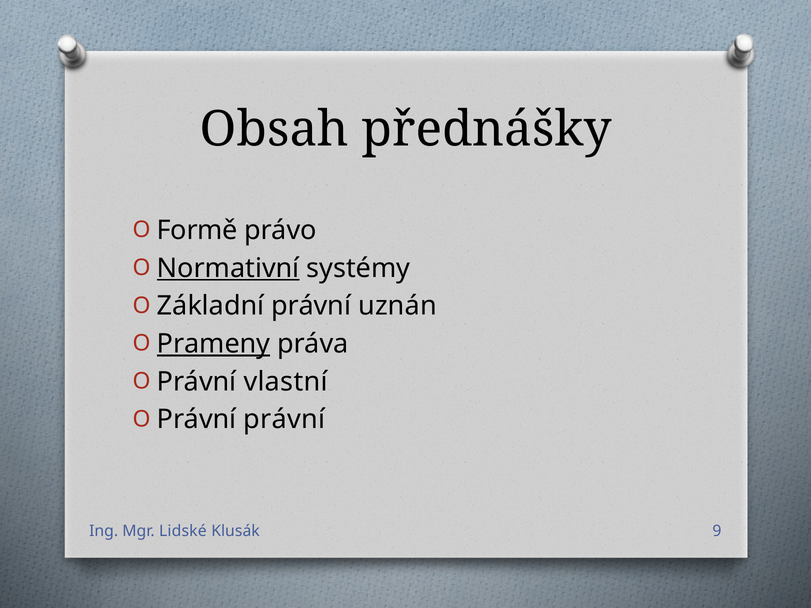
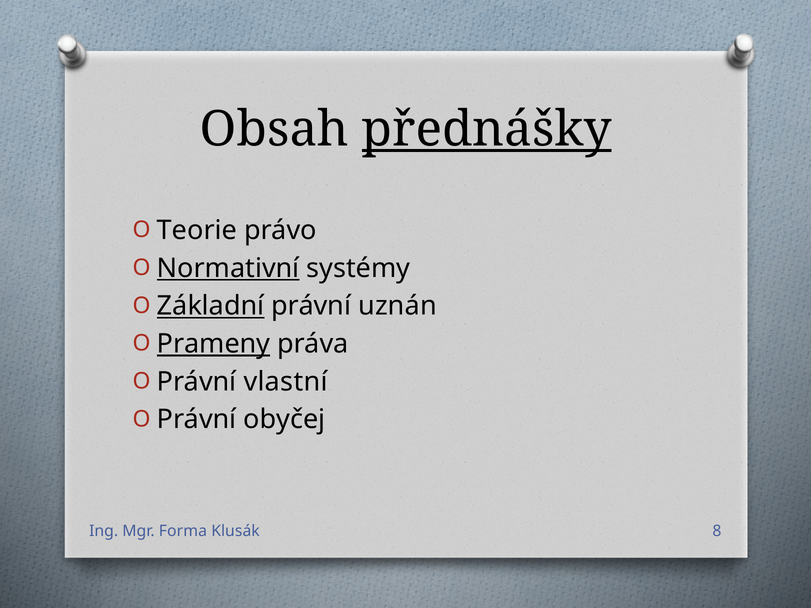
přednášky underline: none -> present
Formě: Formě -> Teorie
Základní underline: none -> present
Právní právní: právní -> obyčej
Lidské: Lidské -> Forma
9: 9 -> 8
